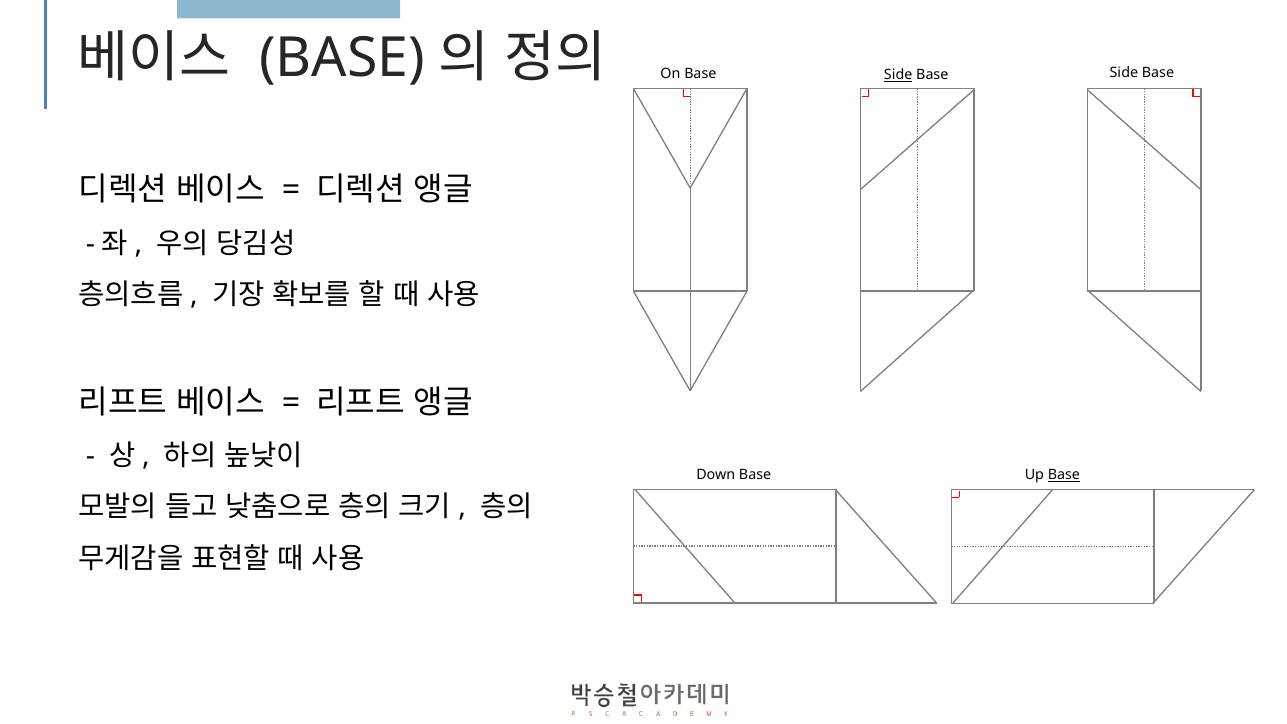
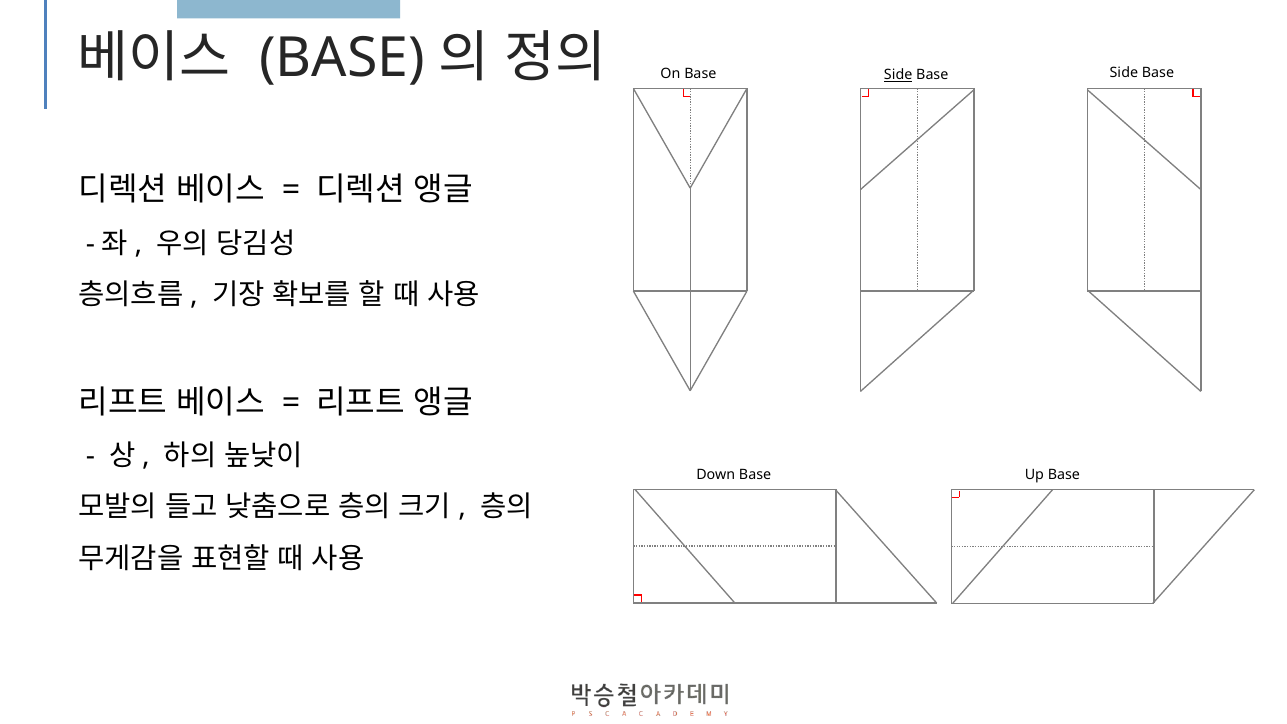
Base at (1064, 475) underline: present -> none
